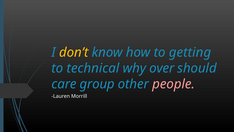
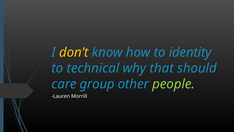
getting: getting -> identity
over: over -> that
people colour: pink -> light green
